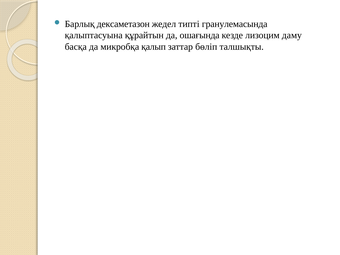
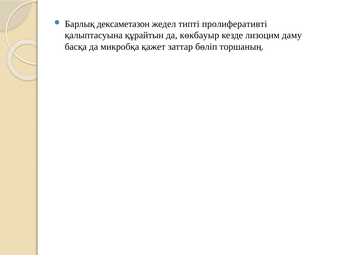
гранулемасында: гранулемасында -> пролиферативті
ошағында: ошағында -> көкбауыр
қалып: қалып -> қажет
талшықты: талшықты -> торшаның
